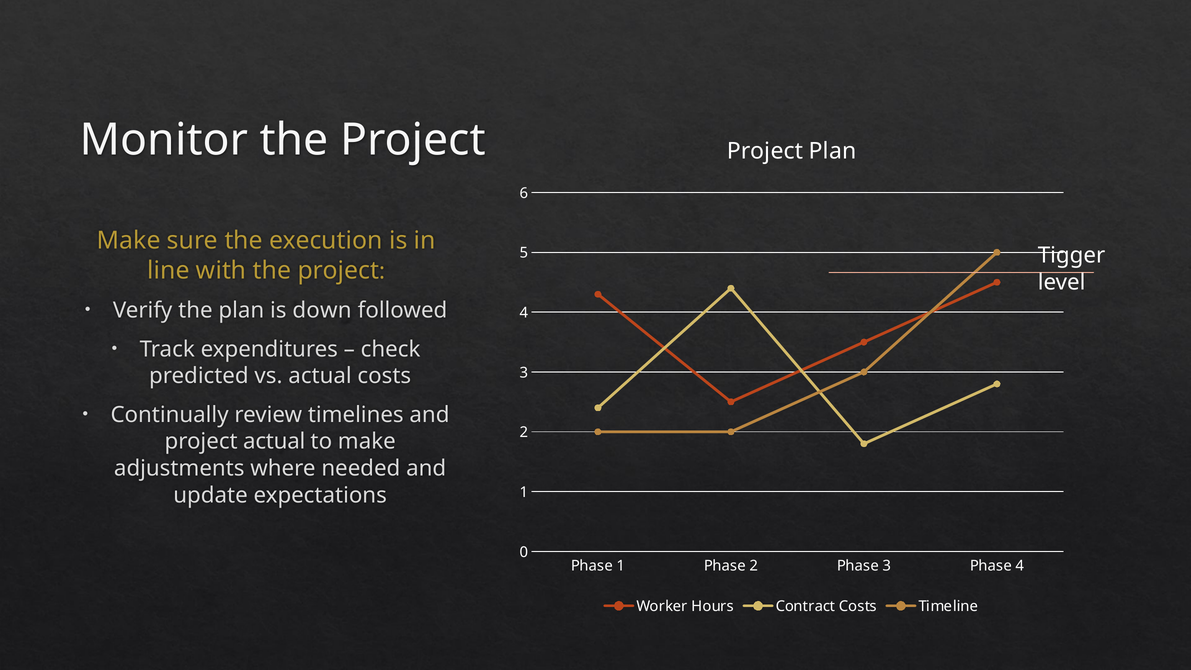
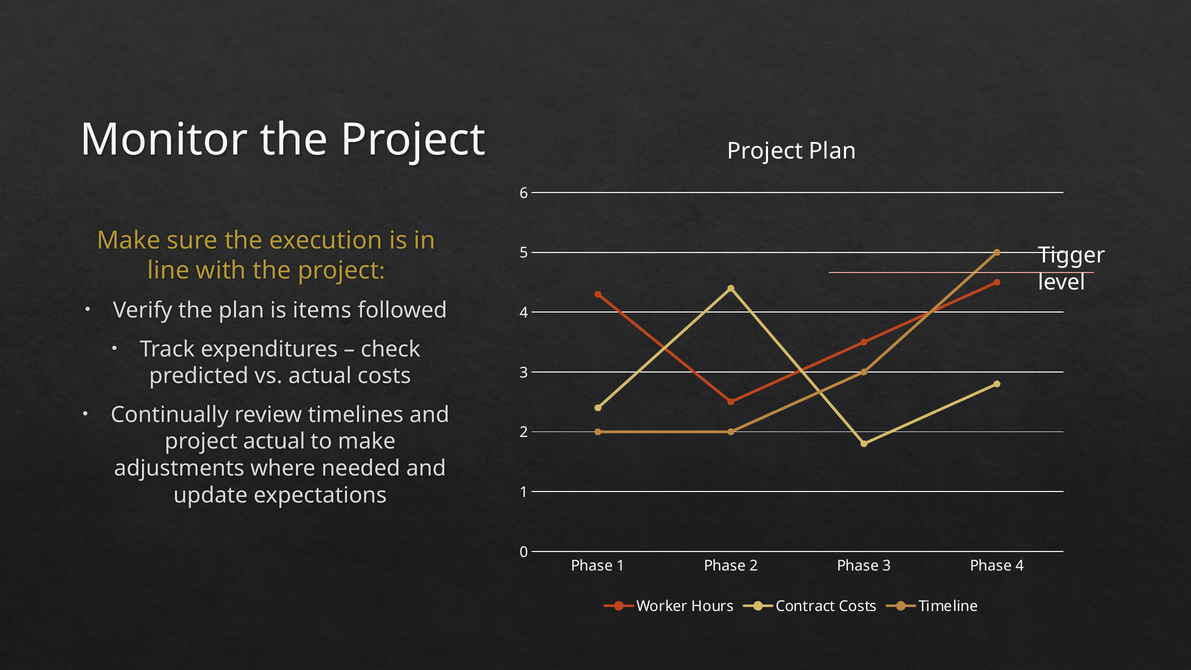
down: down -> items
